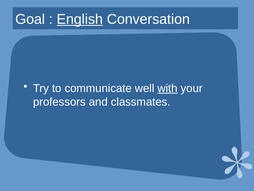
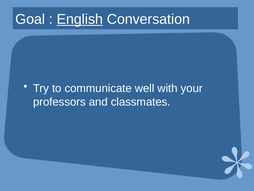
with underline: present -> none
